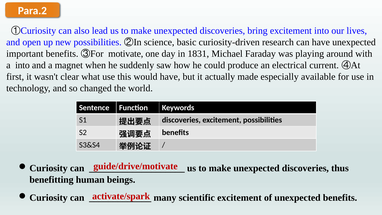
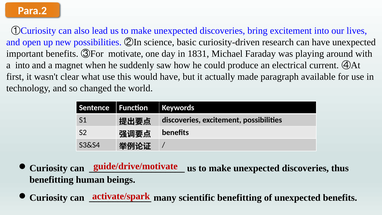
especially: especially -> paragraph
scientific excitement: excitement -> benefitting
